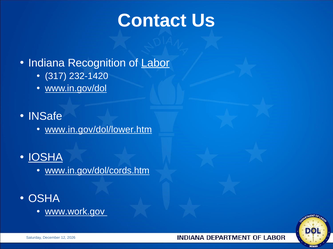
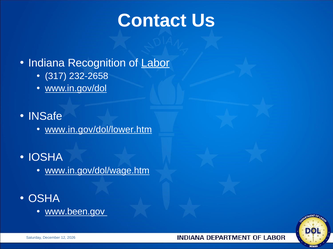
232-1420: 232-1420 -> 232-2658
IOSHA underline: present -> none
www.in.gov/dol/cords.htm: www.in.gov/dol/cords.htm -> www.in.gov/dol/wage.htm
www.work.gov: www.work.gov -> www.been.gov
